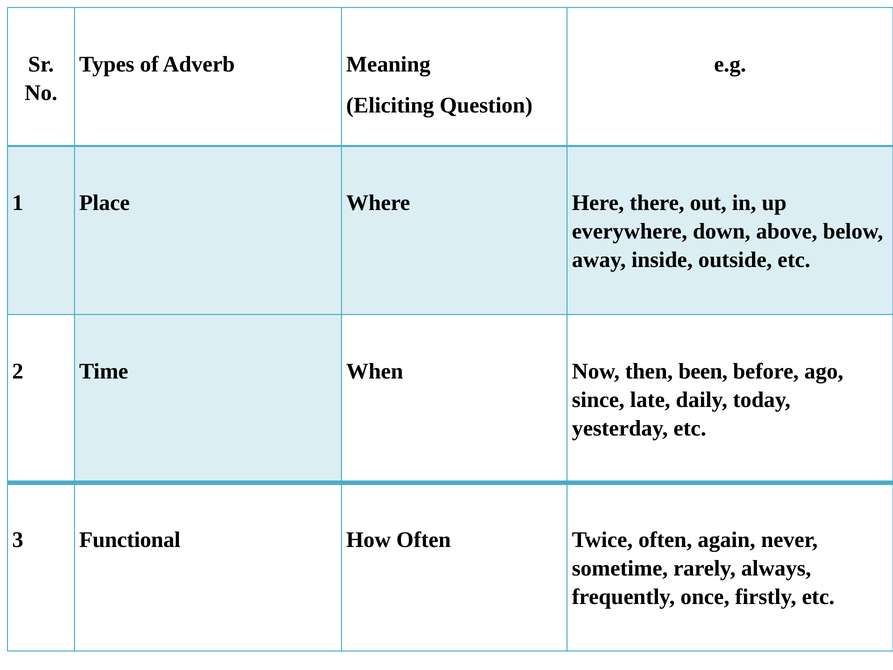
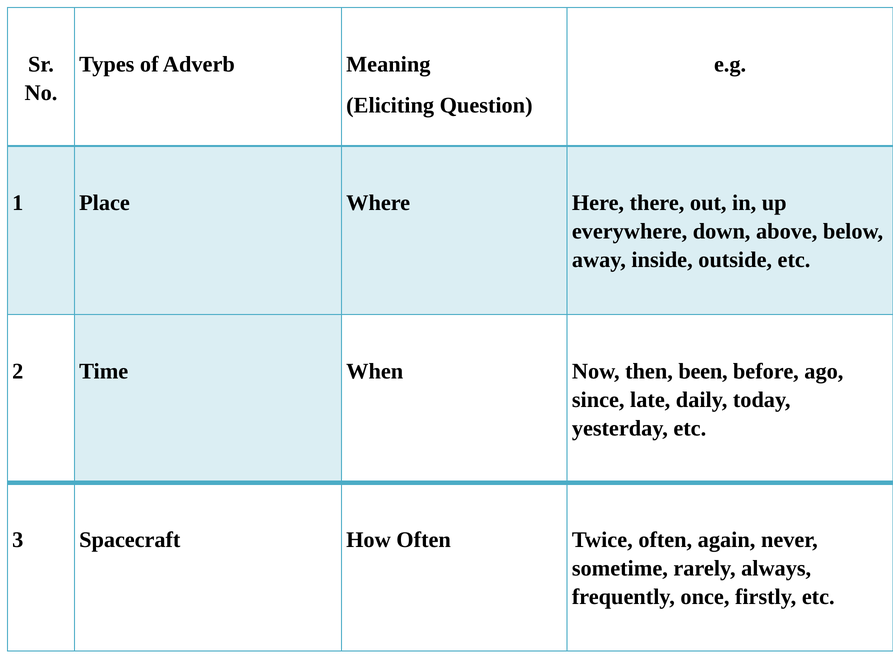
Functional: Functional -> Spacecraft
